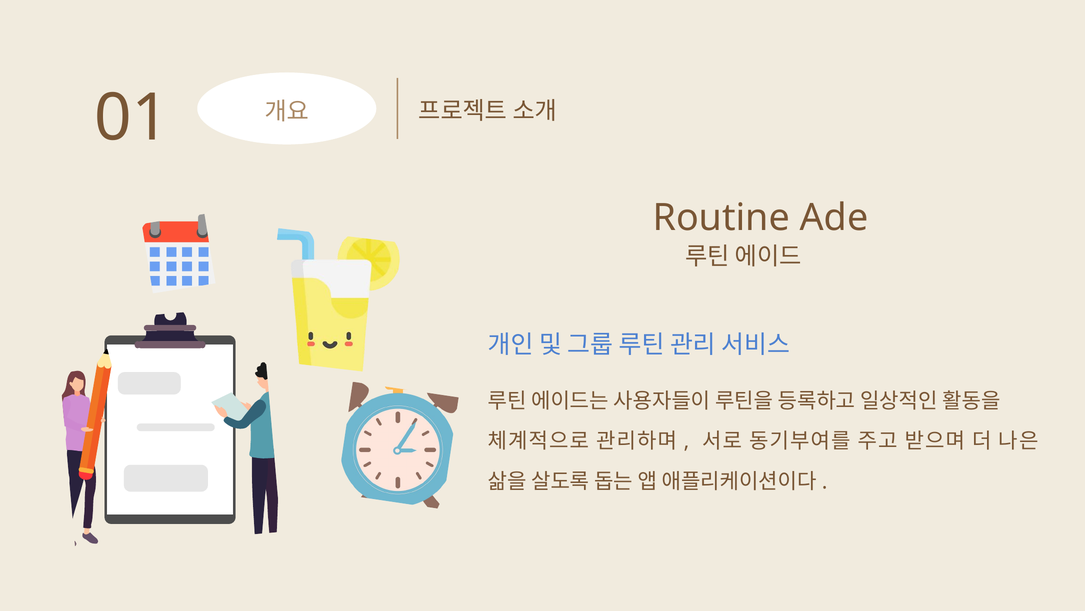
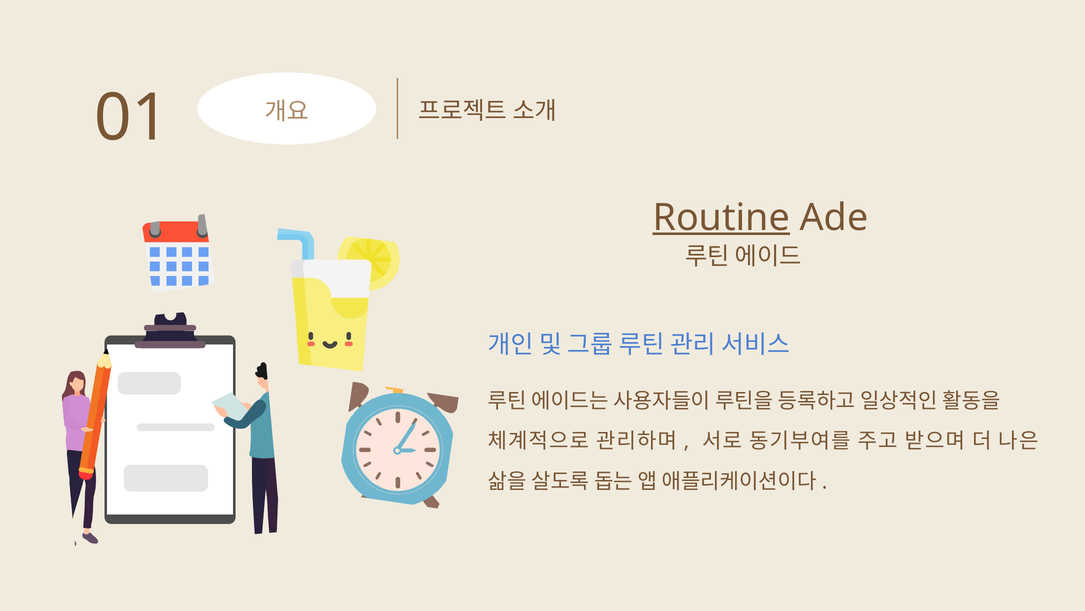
Routine underline: none -> present
